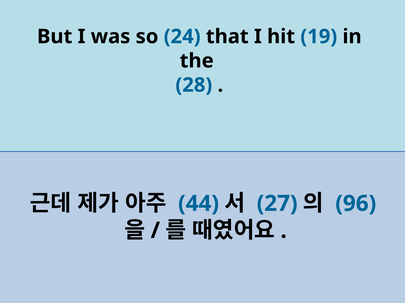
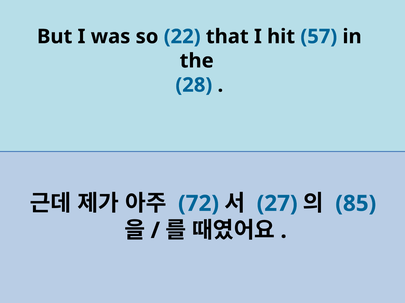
24: 24 -> 22
19: 19 -> 57
44: 44 -> 72
96: 96 -> 85
